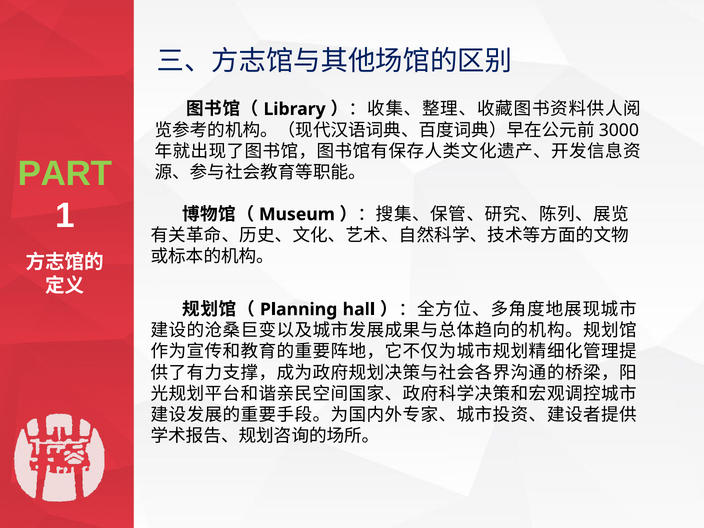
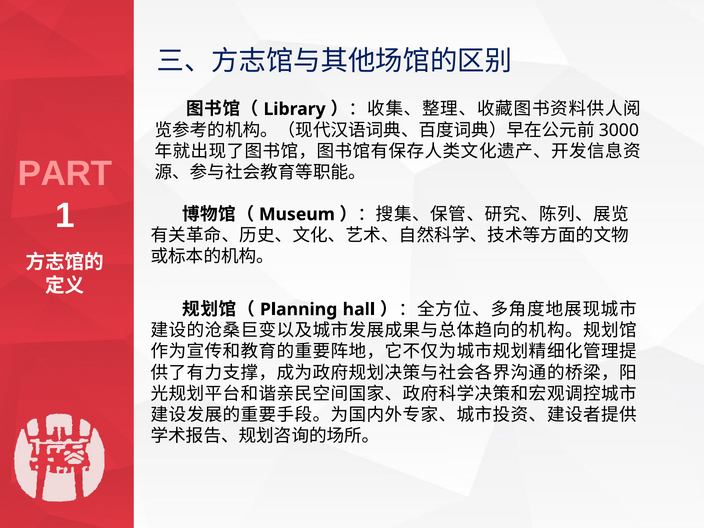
PART colour: light green -> pink
